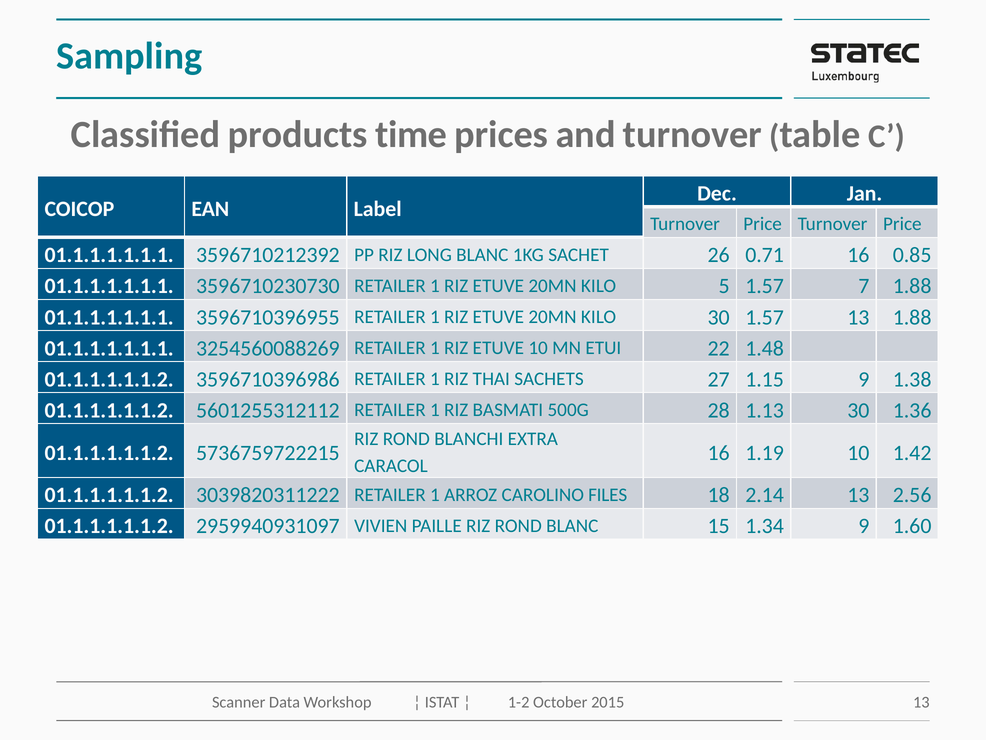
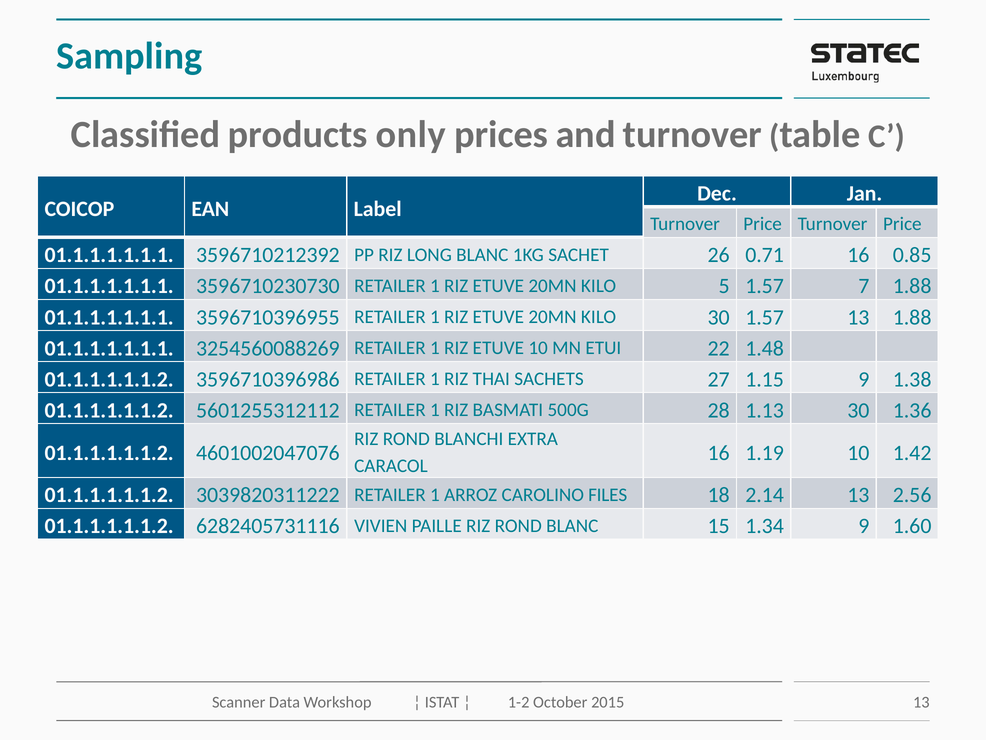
time: time -> only
5736759722215: 5736759722215 -> 4601002047076
2959940931097: 2959940931097 -> 6282405731116
